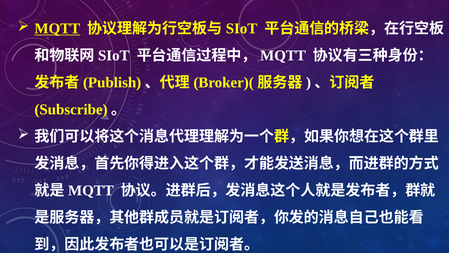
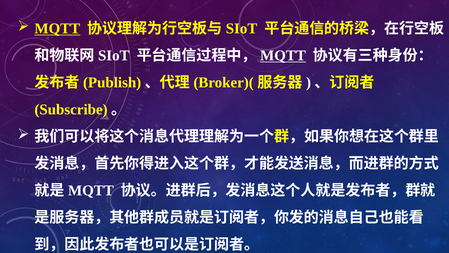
MQTT at (283, 55) underline: none -> present
